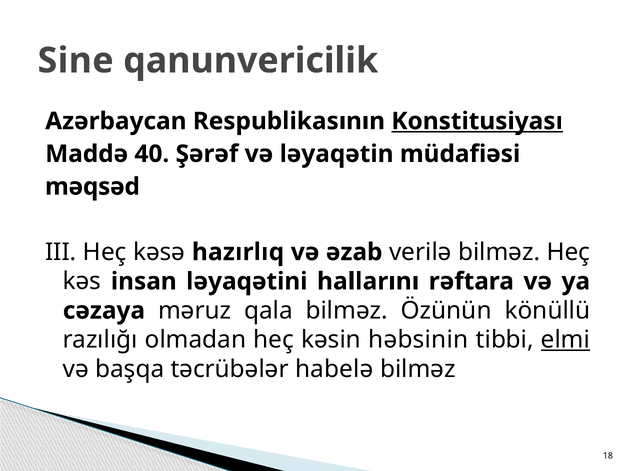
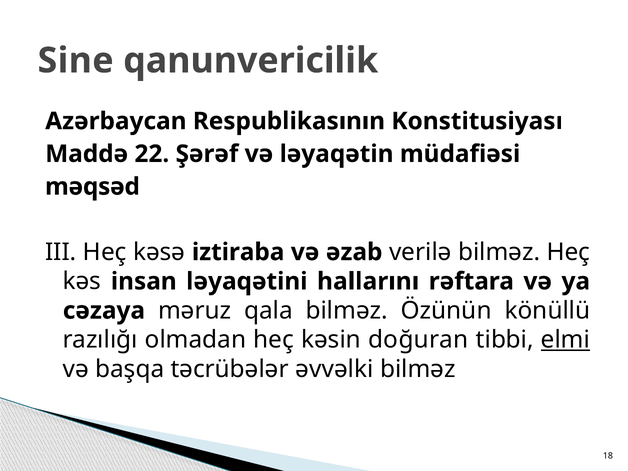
Konstitusiyası underline: present -> none
40: 40 -> 22
hazırlıq: hazırlıq -> iztiraba
həbsinin: həbsinin -> doğuran
habelə: habelə -> əvvəlki
